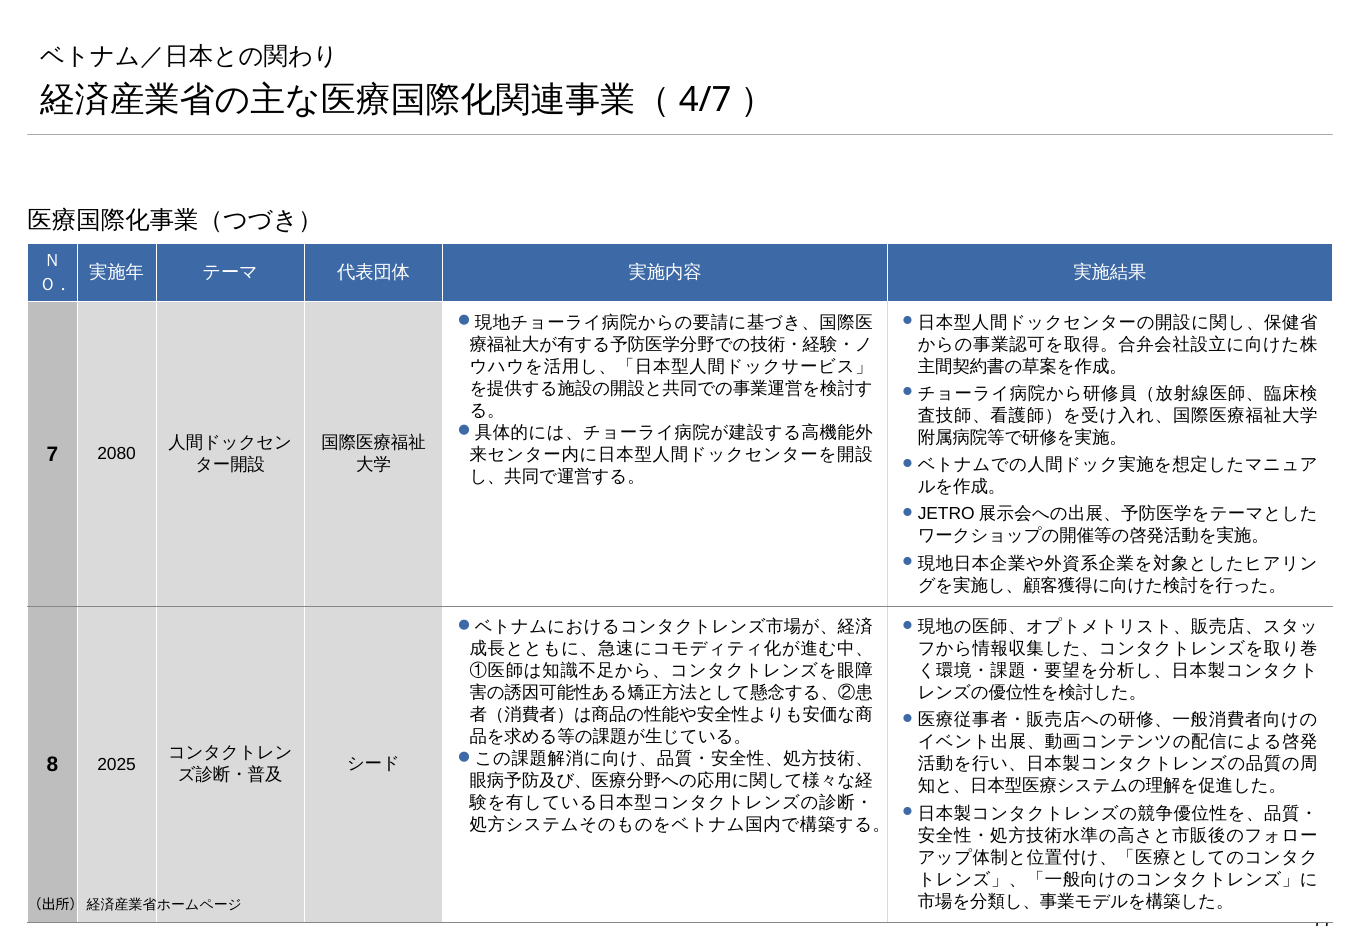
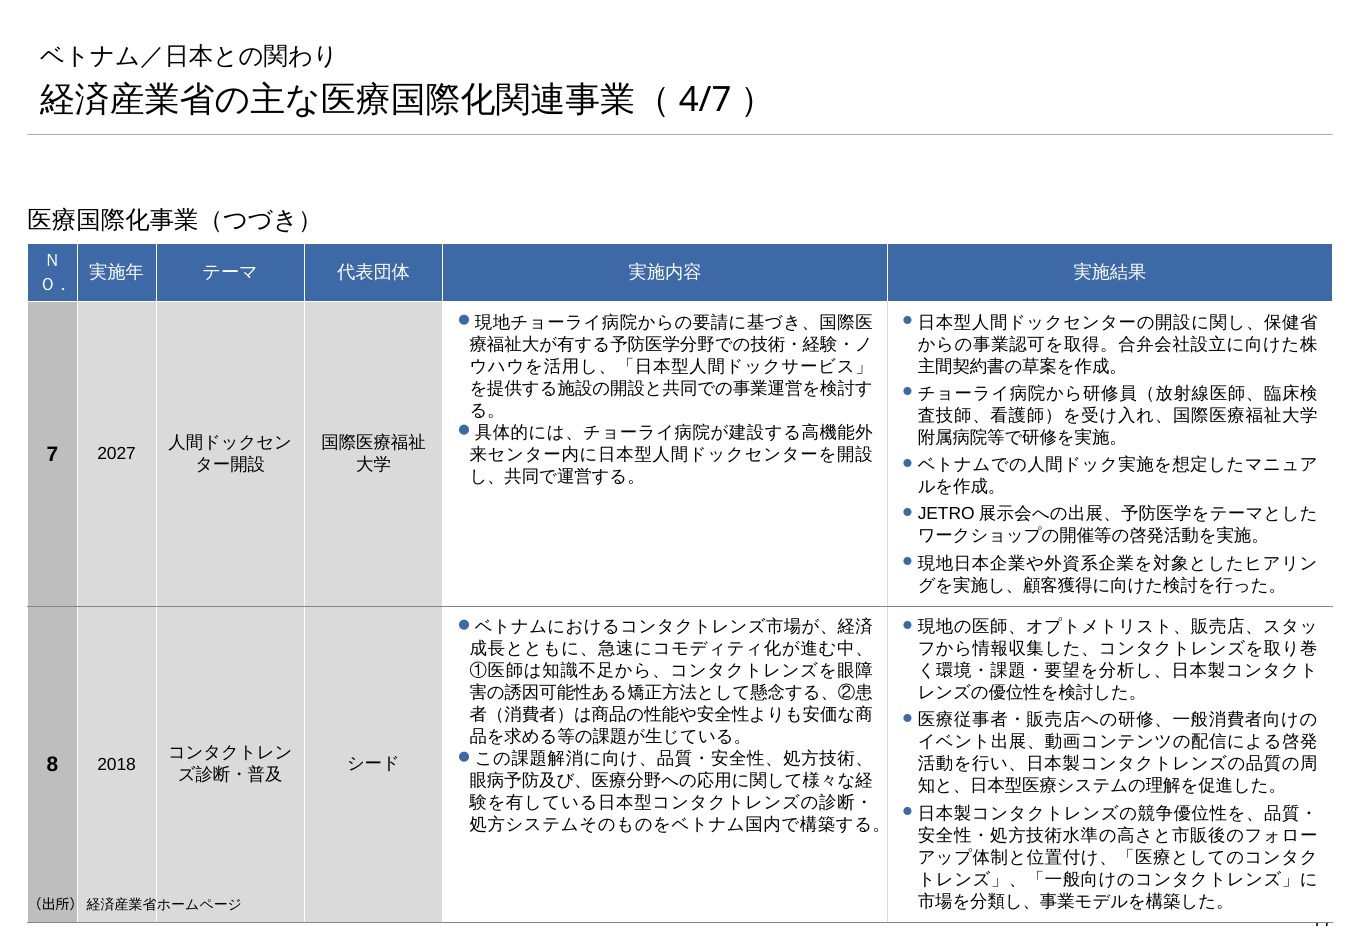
2080: 2080 -> 2027
2025: 2025 -> 2018
